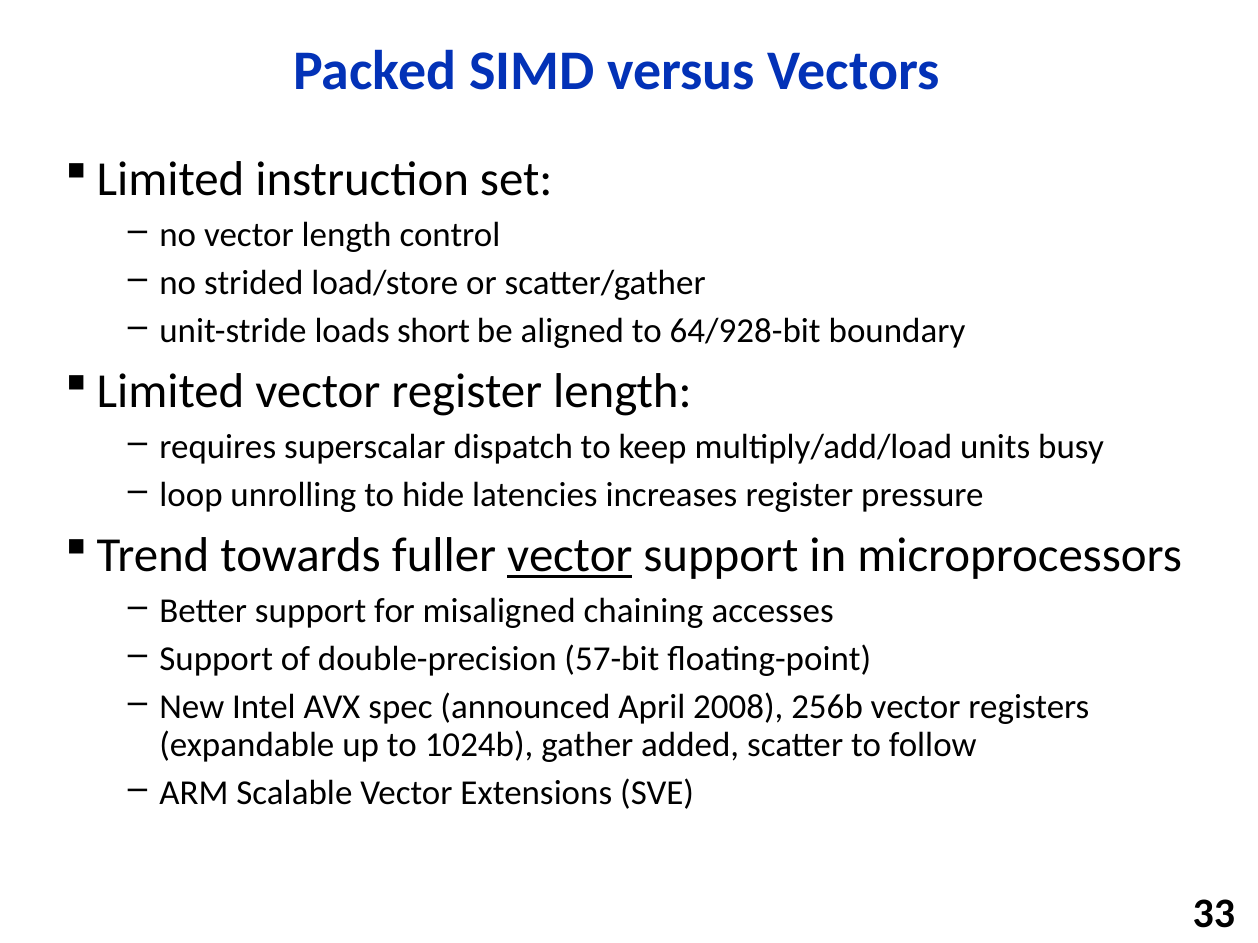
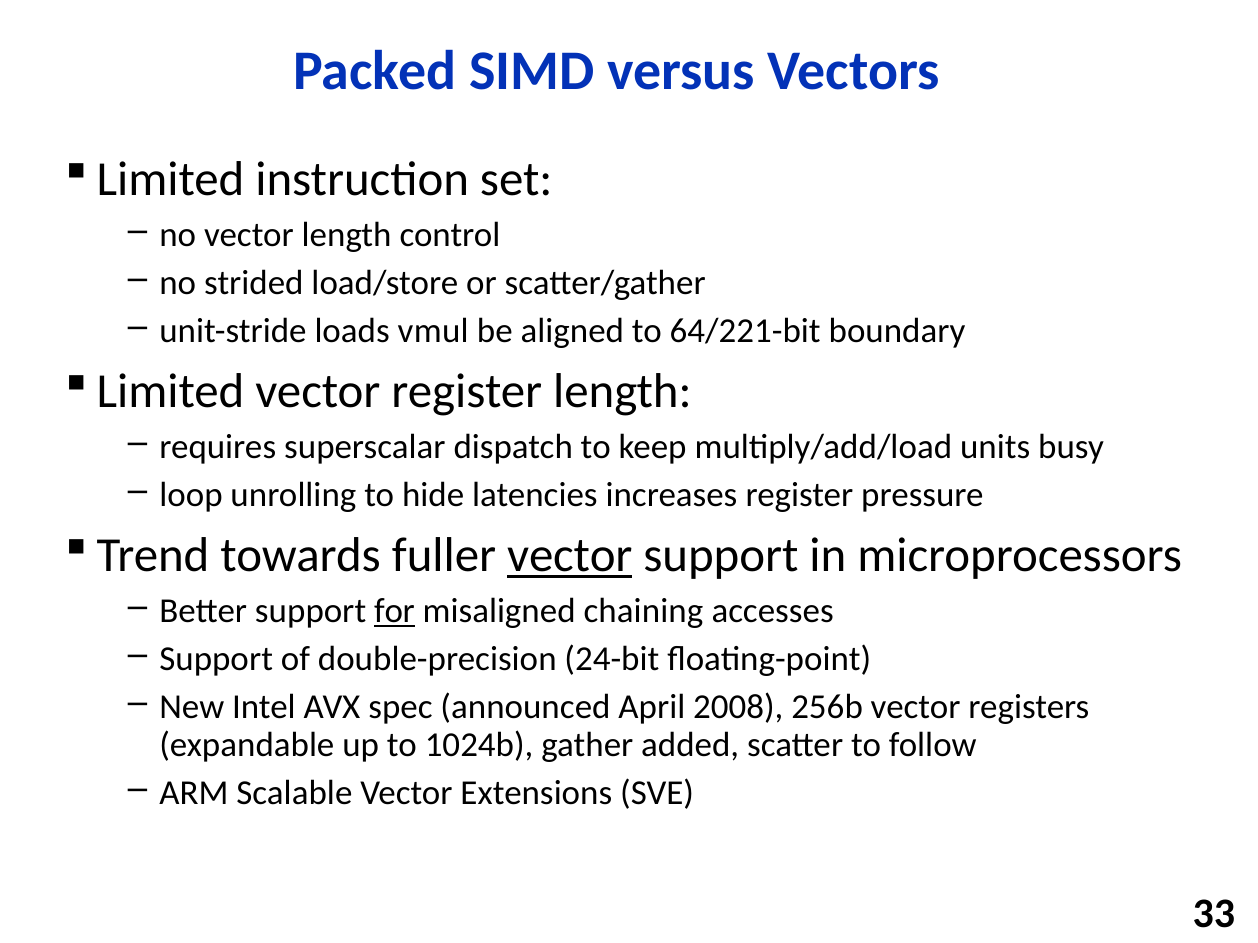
short: short -> vmul
64/928-bit: 64/928-bit -> 64/221-bit
for underline: none -> present
57-bit: 57-bit -> 24-bit
